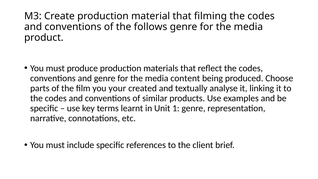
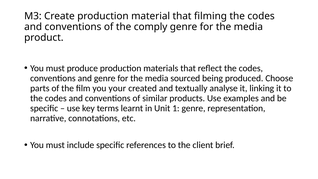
follows: follows -> comply
content: content -> sourced
